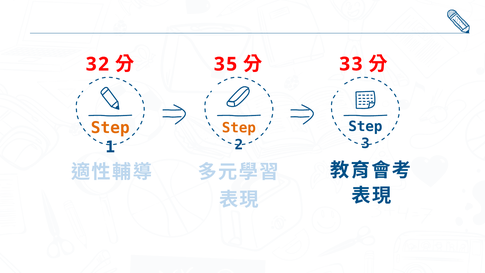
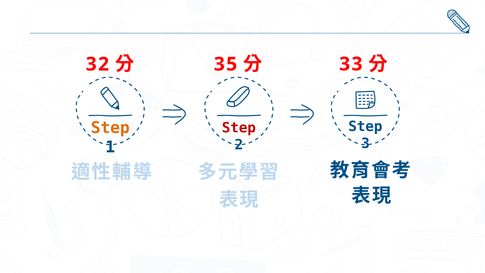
Step at (239, 128) colour: orange -> red
